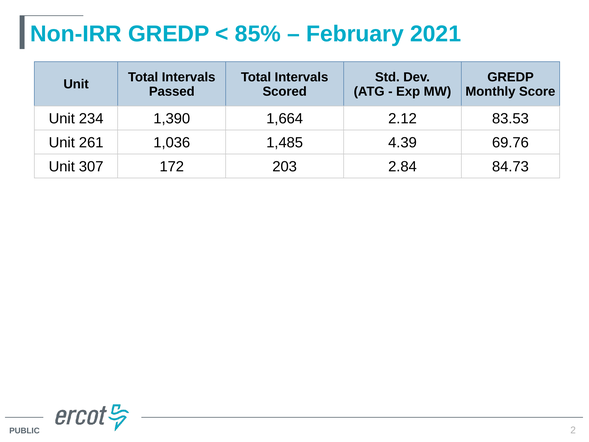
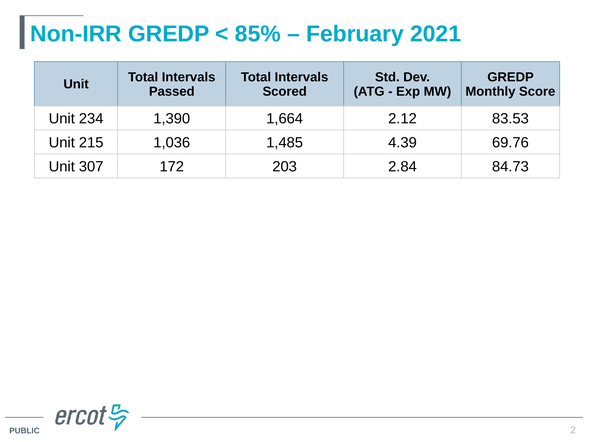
261: 261 -> 215
